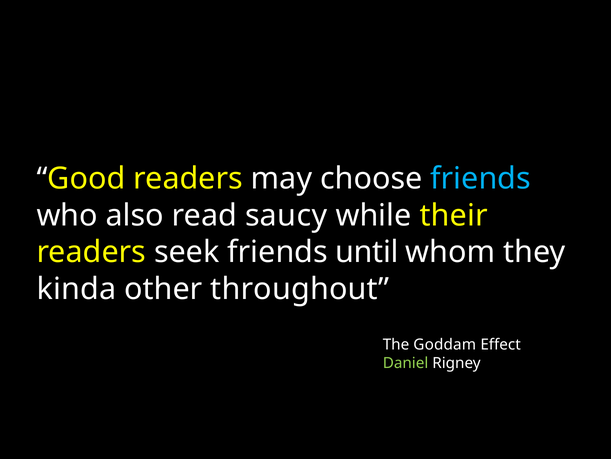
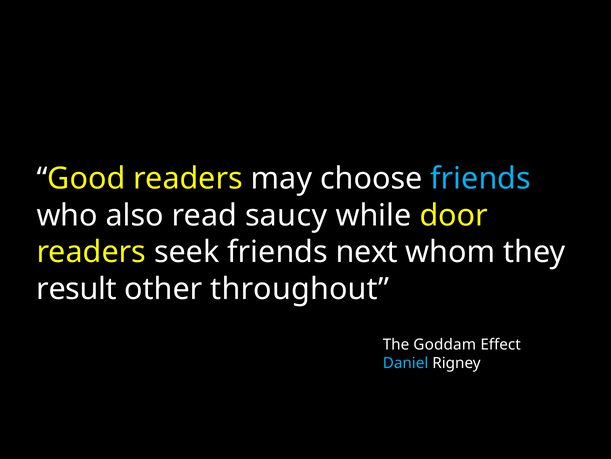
their: their -> door
until: until -> next
kinda: kinda -> result
Daniel colour: light green -> light blue
